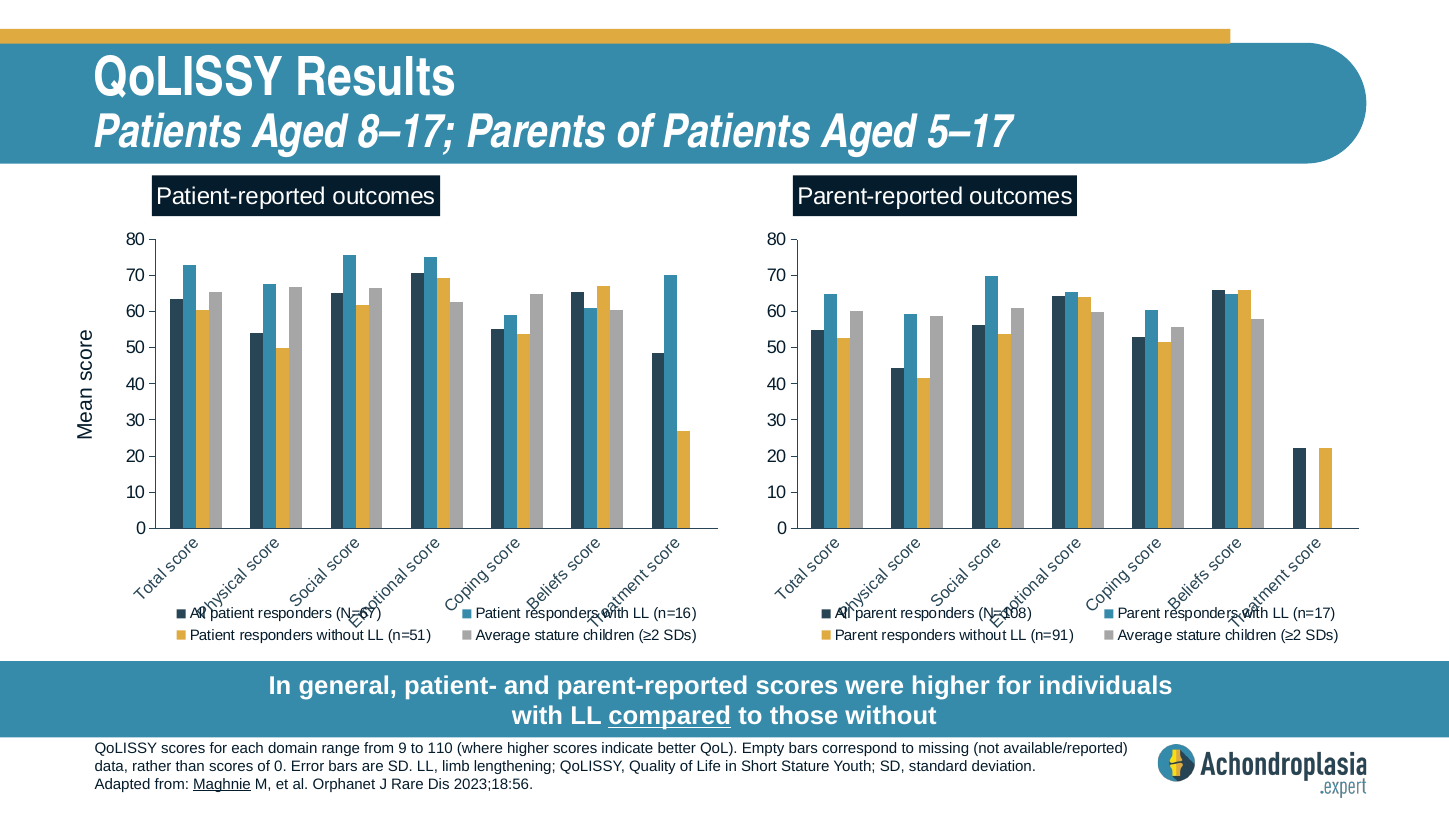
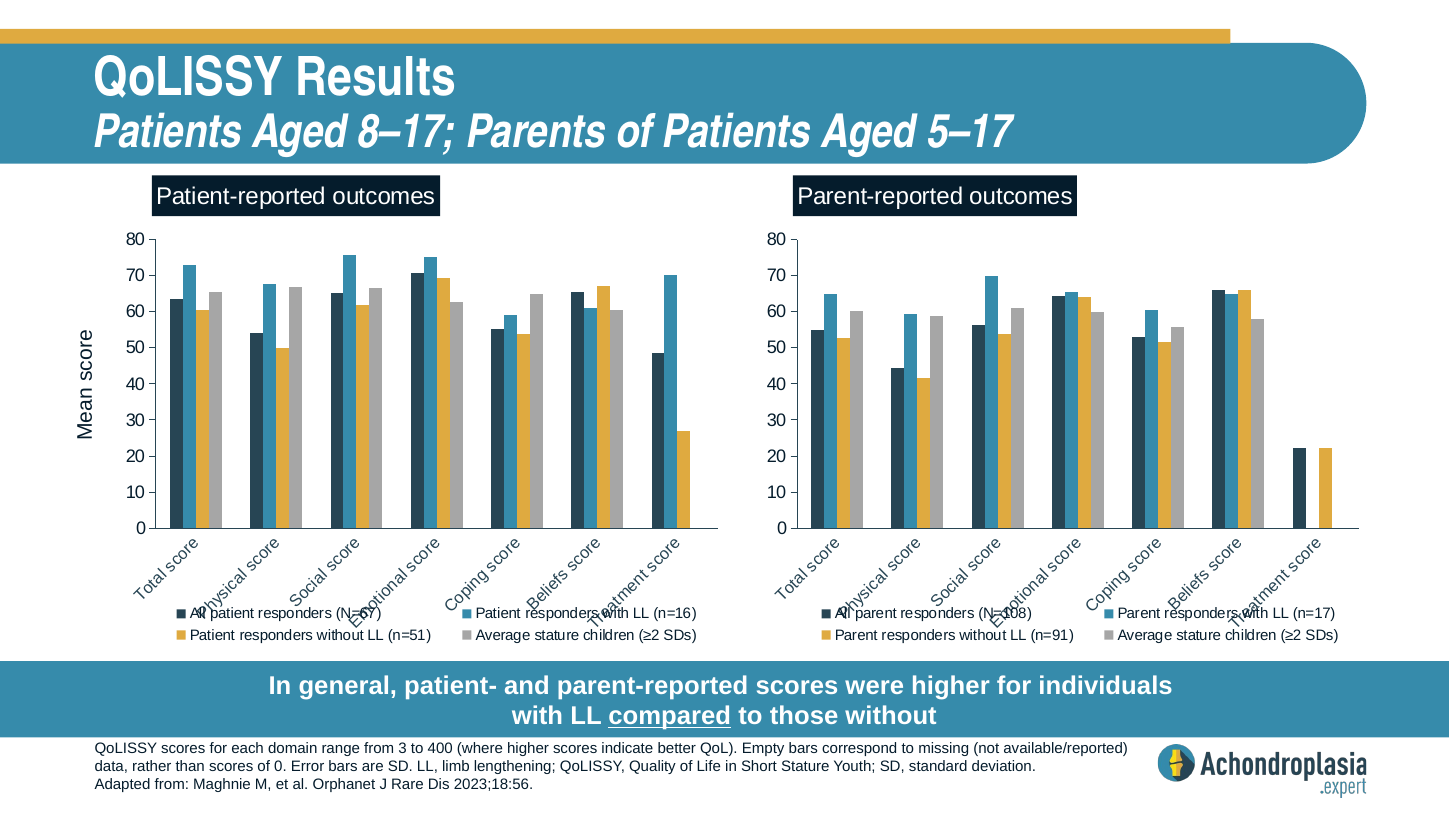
9: 9 -> 3
110: 110 -> 400
Maghnie underline: present -> none
